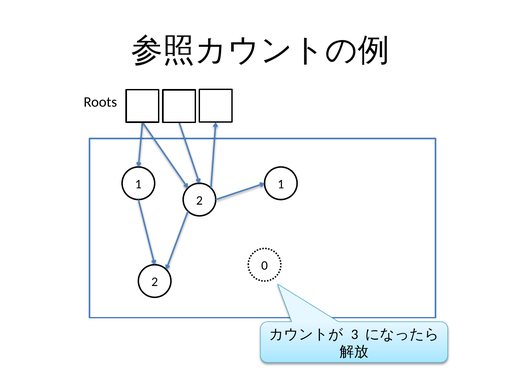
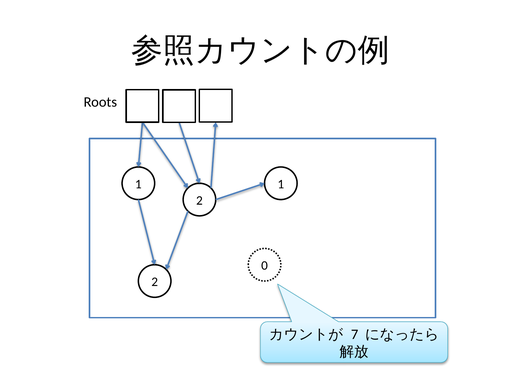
3: 3 -> 7
